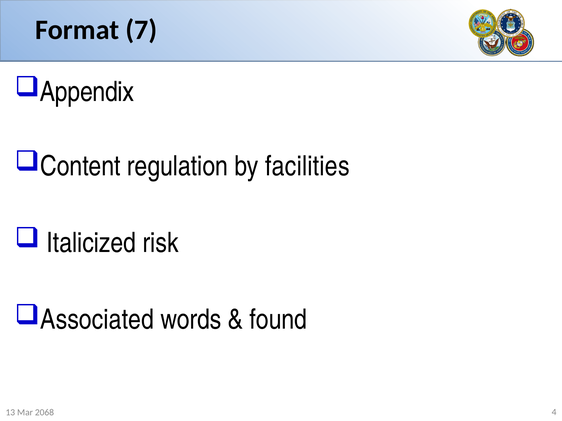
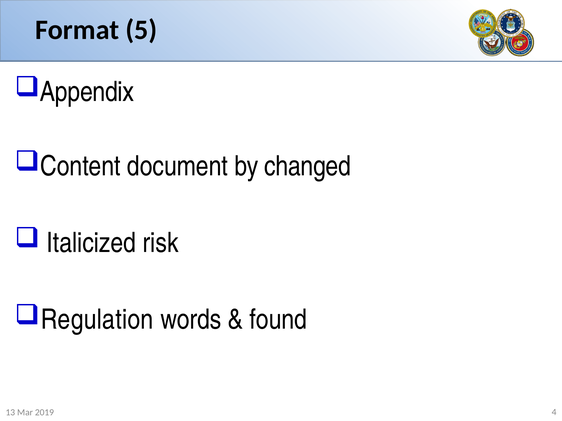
7: 7 -> 5
regulation: regulation -> document
facilities: facilities -> changed
Associated: Associated -> Regulation
2068: 2068 -> 2019
